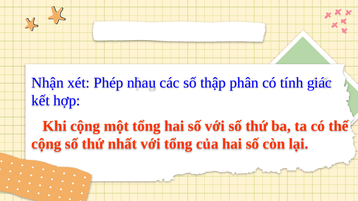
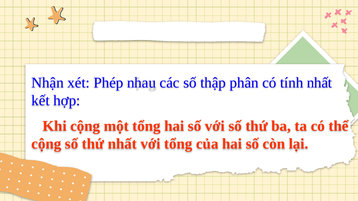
tính giác: giác -> nhất
